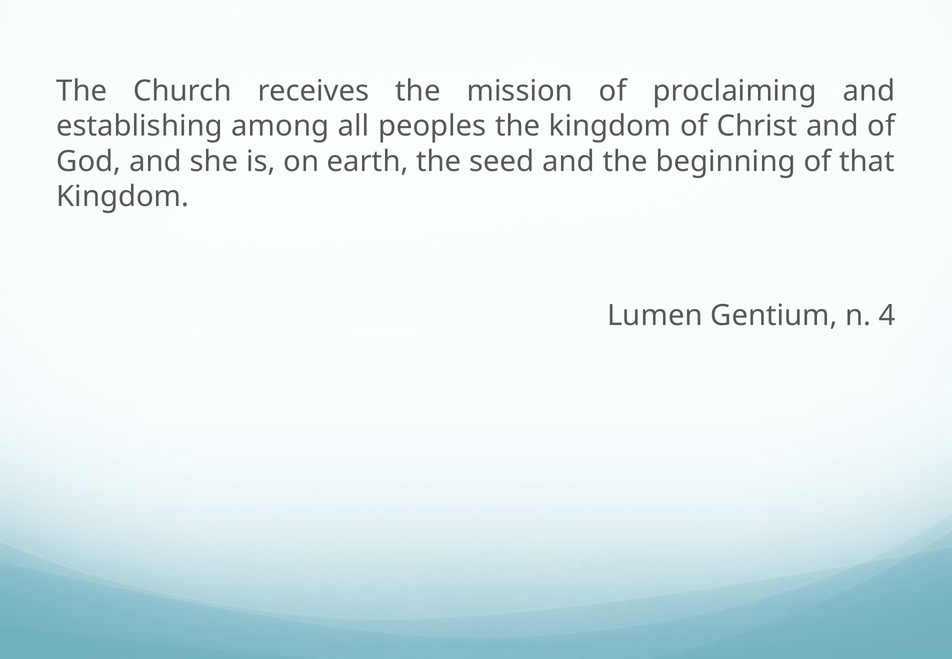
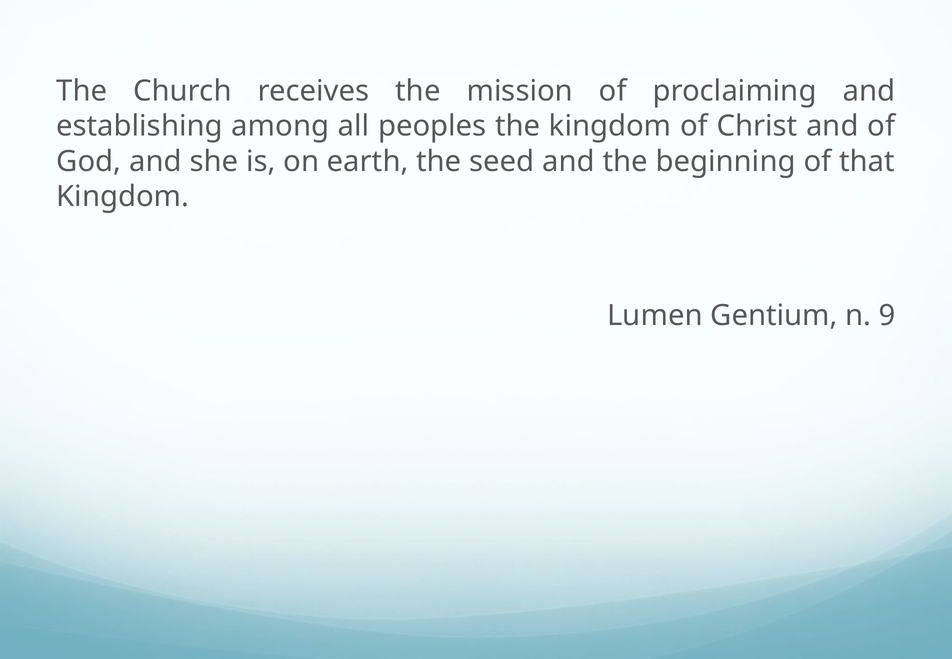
4: 4 -> 9
